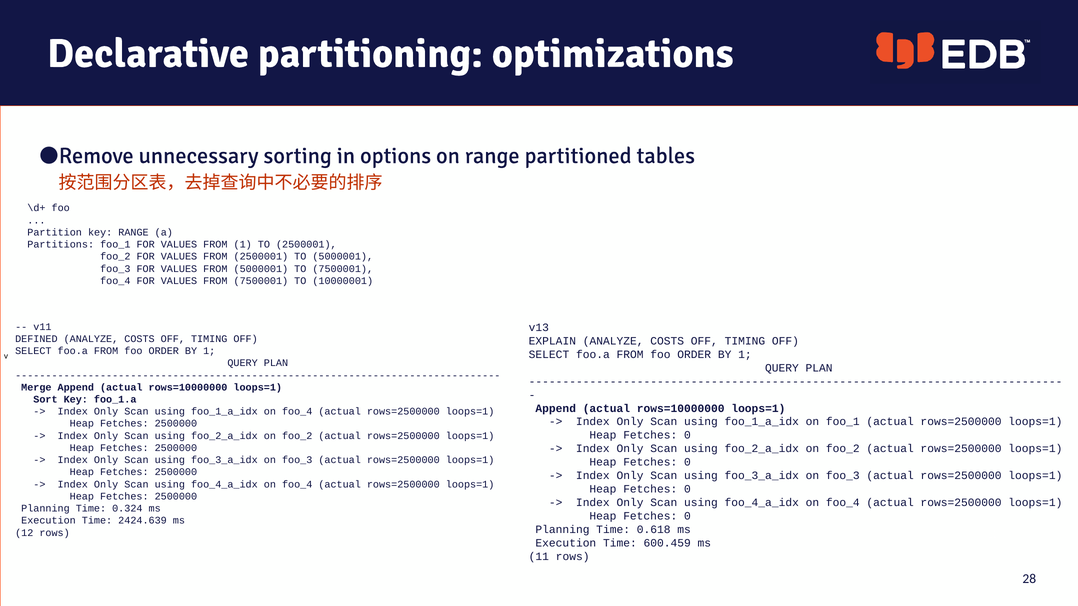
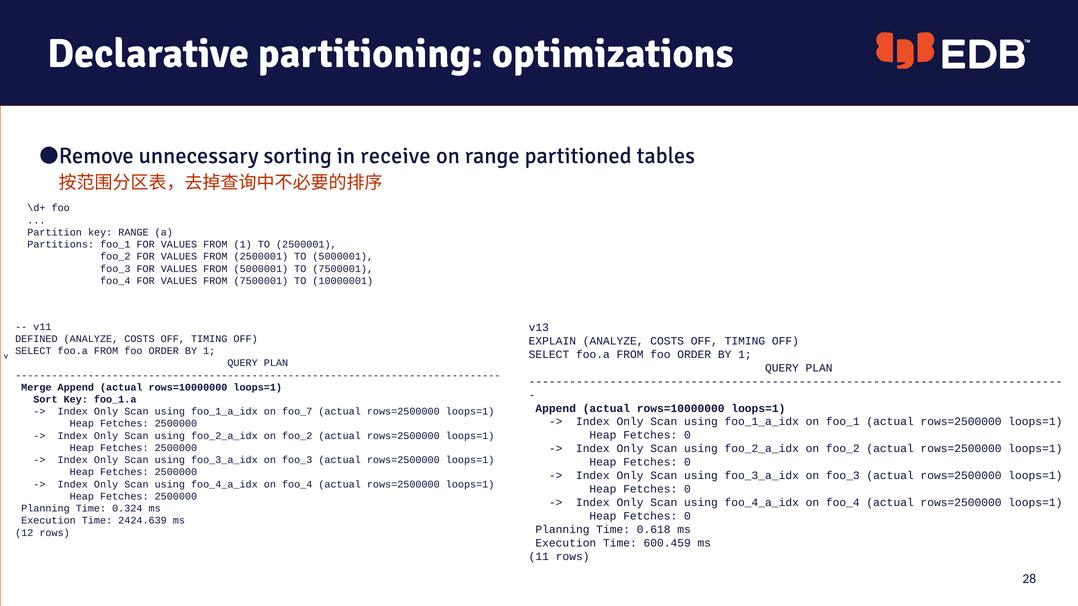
options: options -> receive
foo_1_a_idx on foo_4: foo_4 -> foo_7
